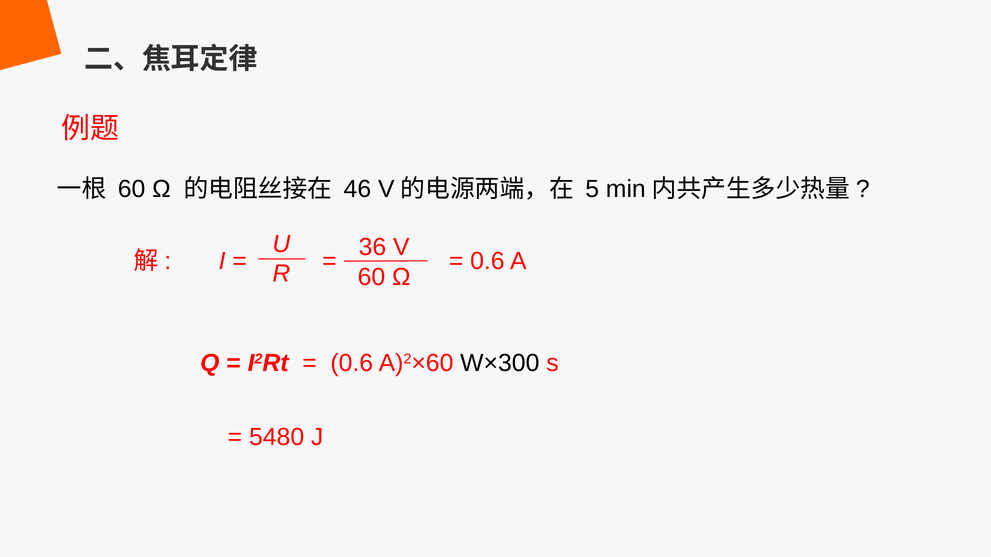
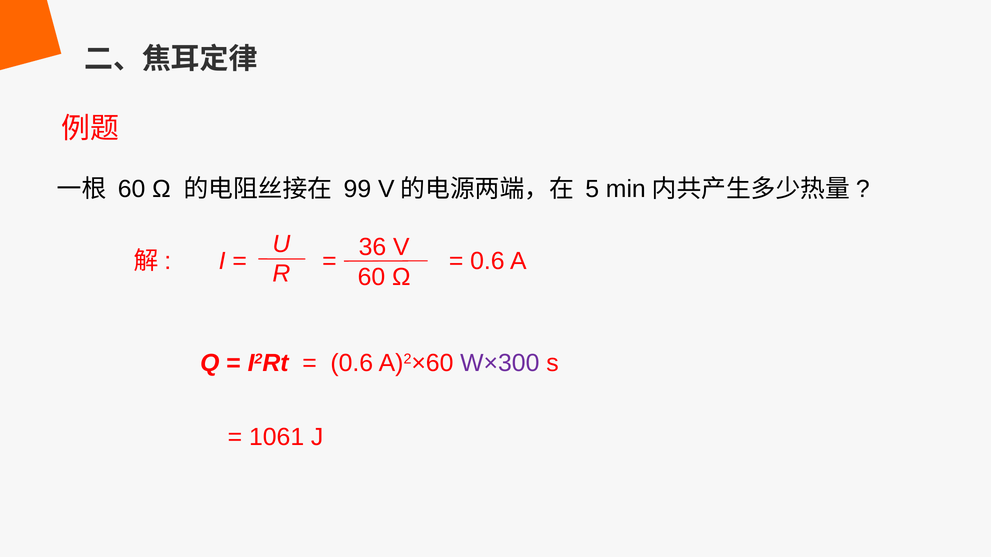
46: 46 -> 99
W×300 colour: black -> purple
5480: 5480 -> 1061
